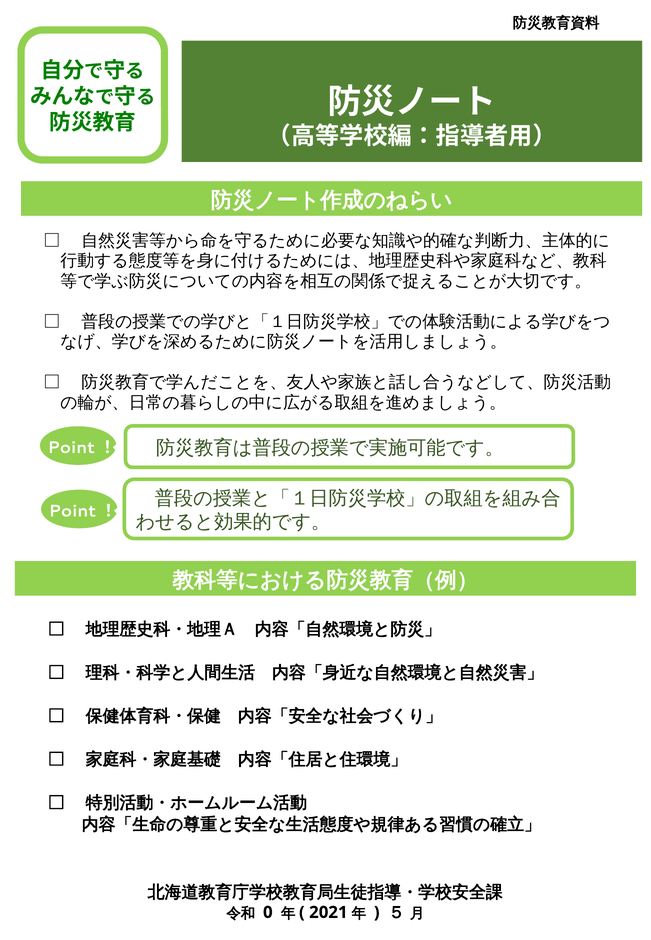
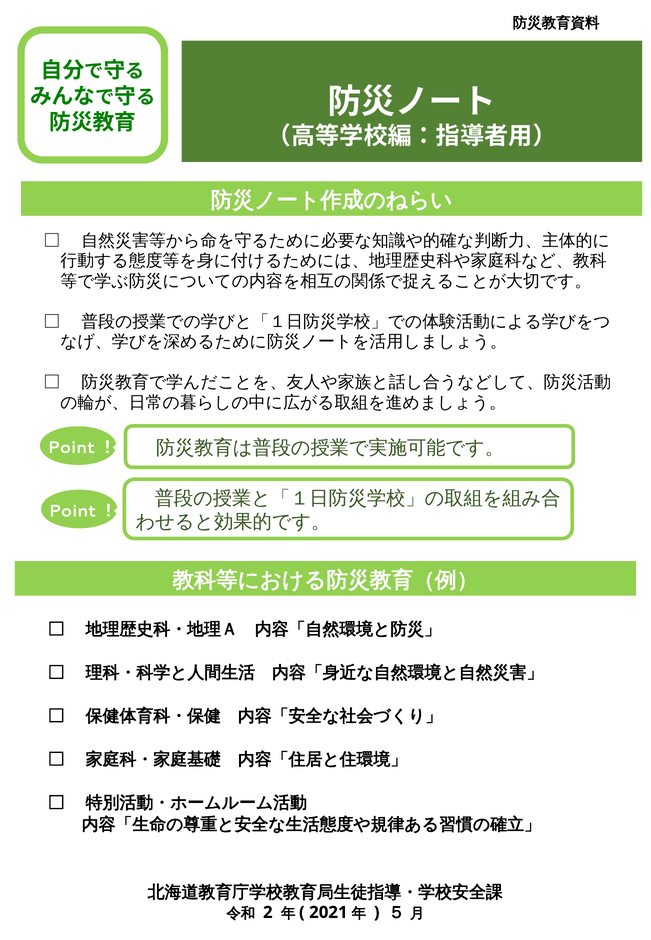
0: 0 -> 2
